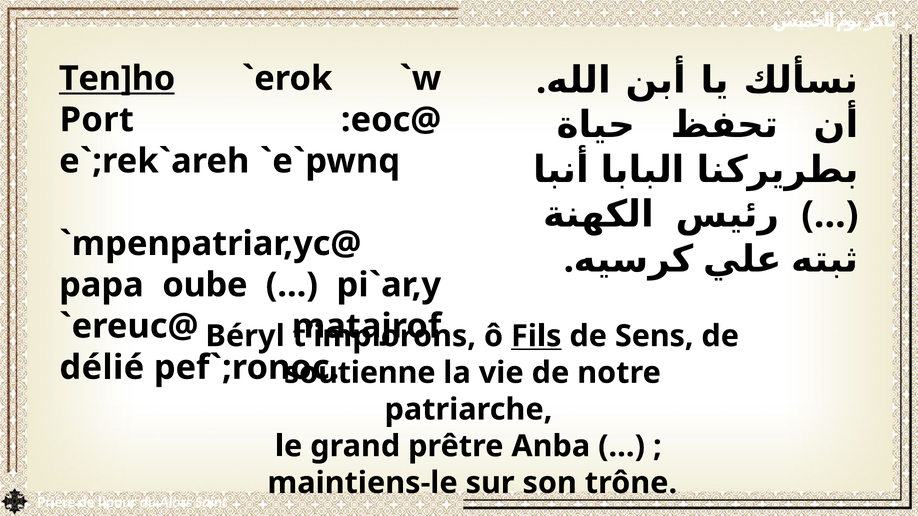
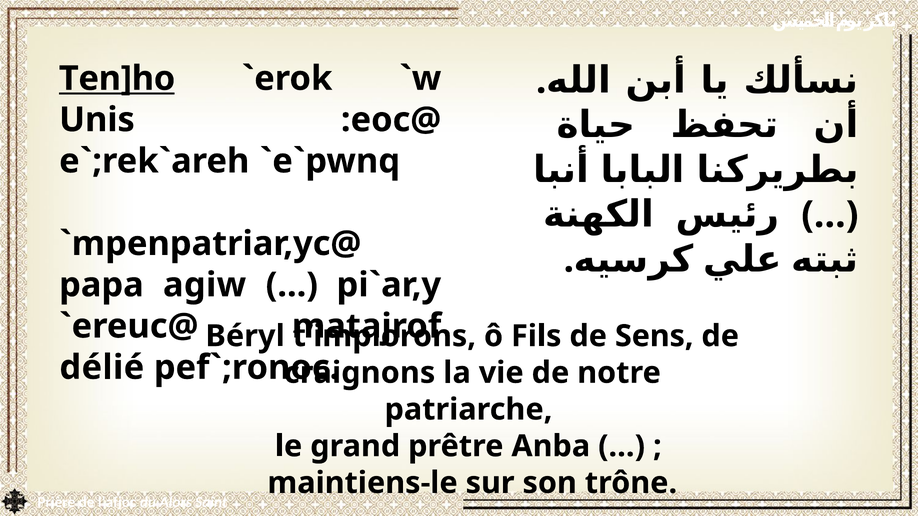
Port: Port -> Unis
oube: oube -> agiw
Fils underline: present -> none
soutienne: soutienne -> craignons
l’pour: l’pour -> l’afjoc
